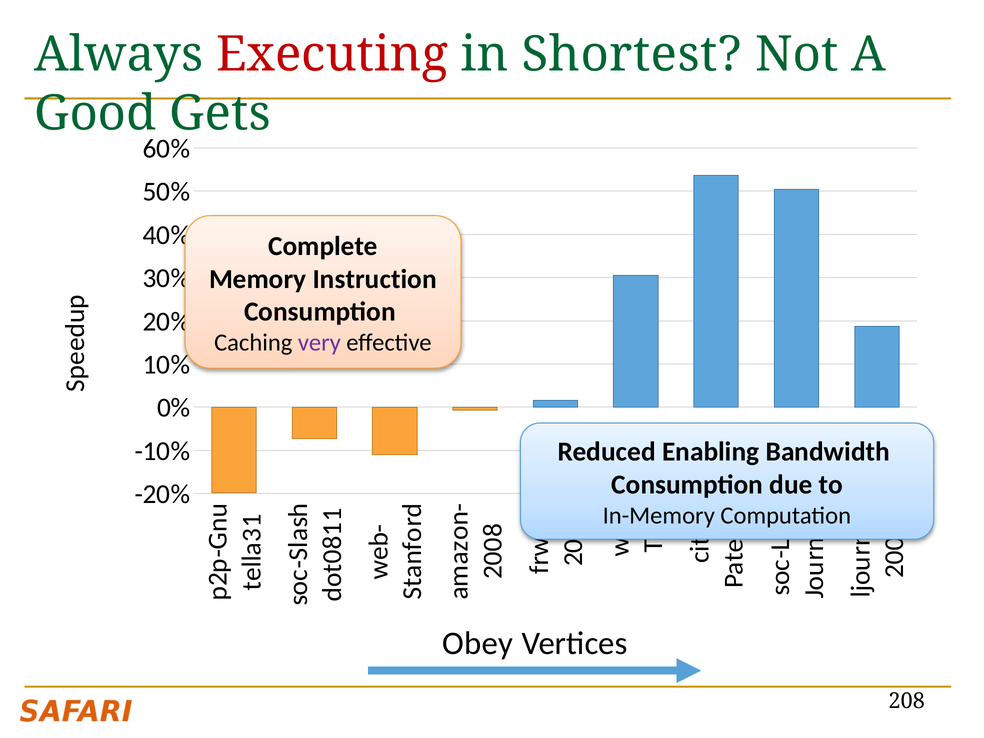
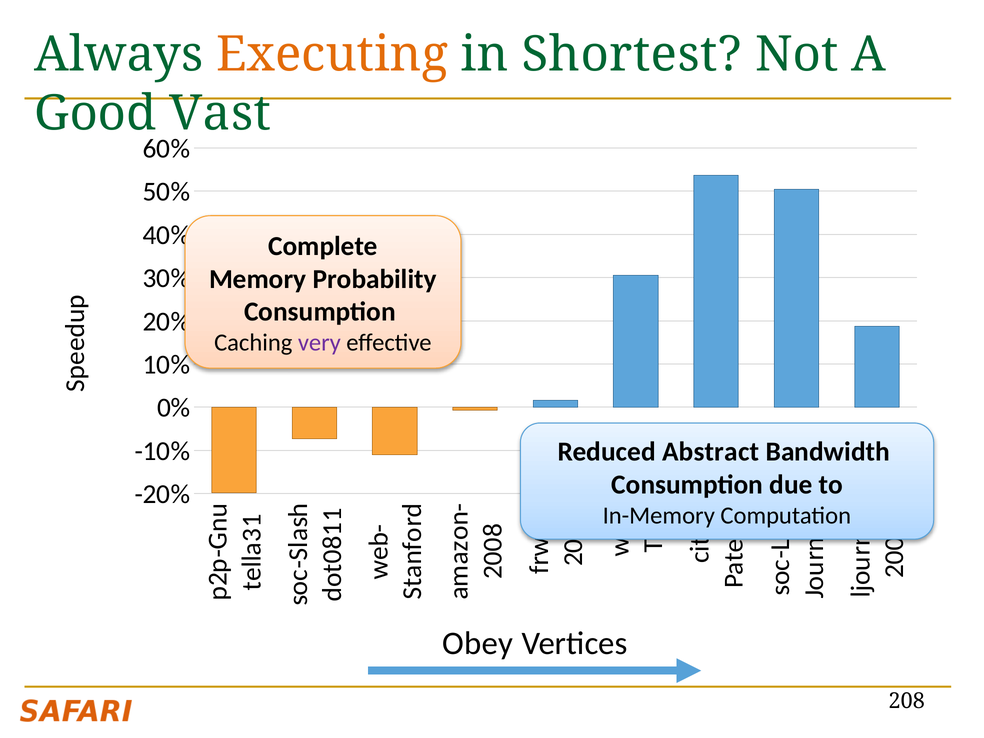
Executing colour: red -> orange
Gets: Gets -> Vast
Instruction: Instruction -> Probability
Enabling: Enabling -> Abstract
